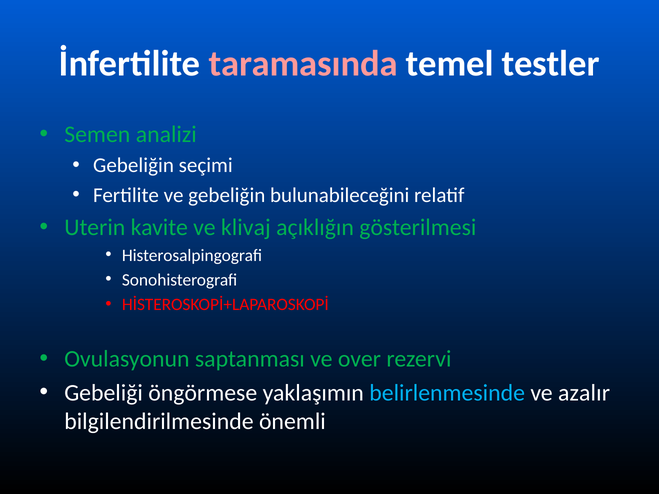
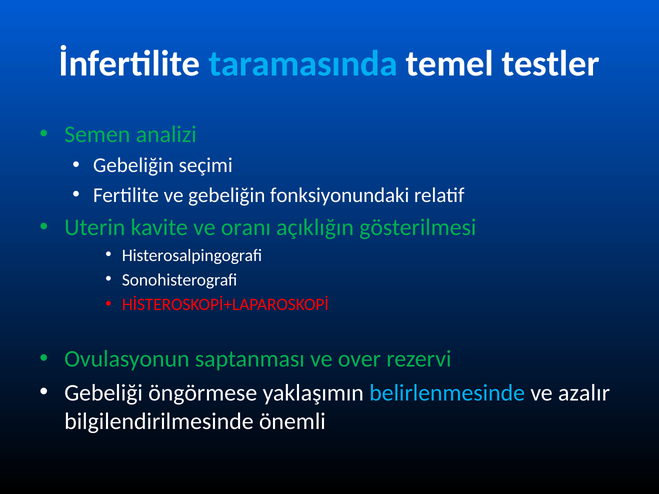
taramasında colour: pink -> light blue
bulunabileceğini: bulunabileceğini -> fonksiyonundaki
klivaj: klivaj -> oranı
